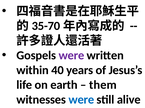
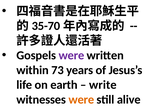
40: 40 -> 73
them: them -> write
were at (81, 100) colour: blue -> orange
